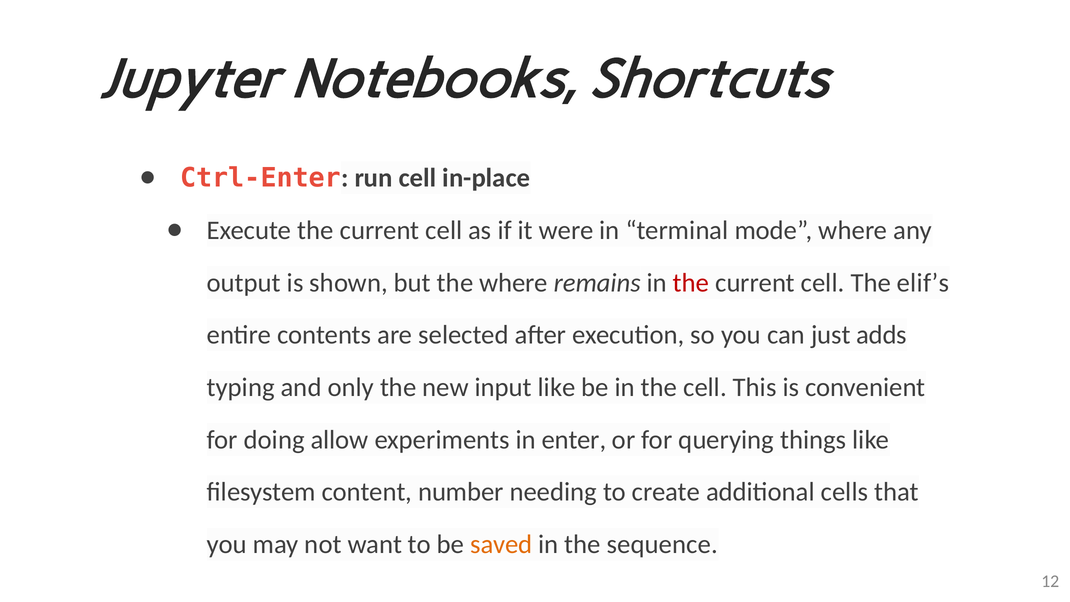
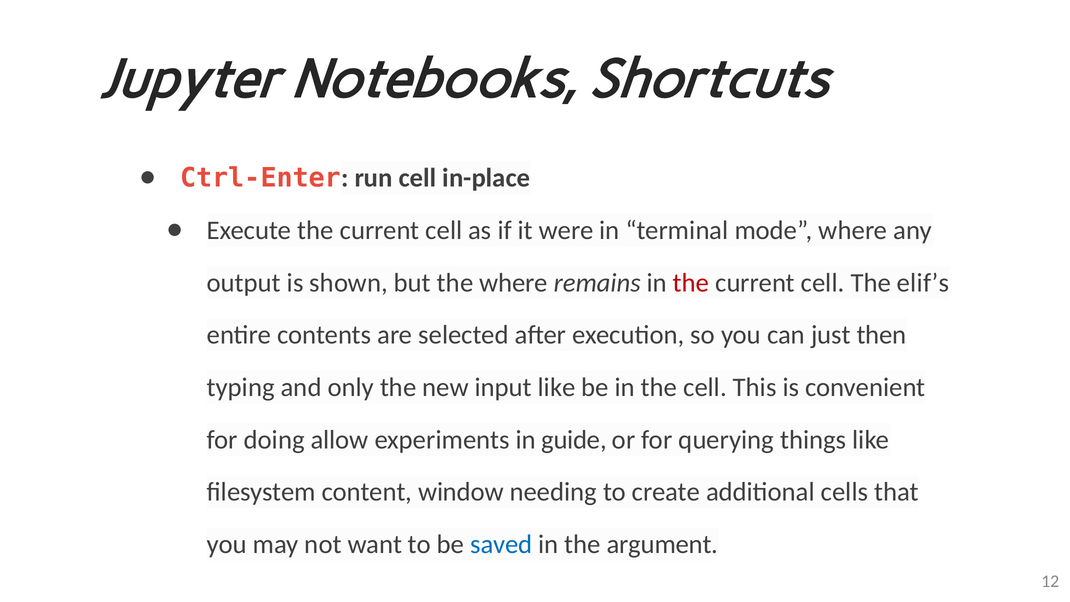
adds: adds -> then
enter: enter -> guide
number: number -> window
saved colour: orange -> blue
sequence: sequence -> argument
